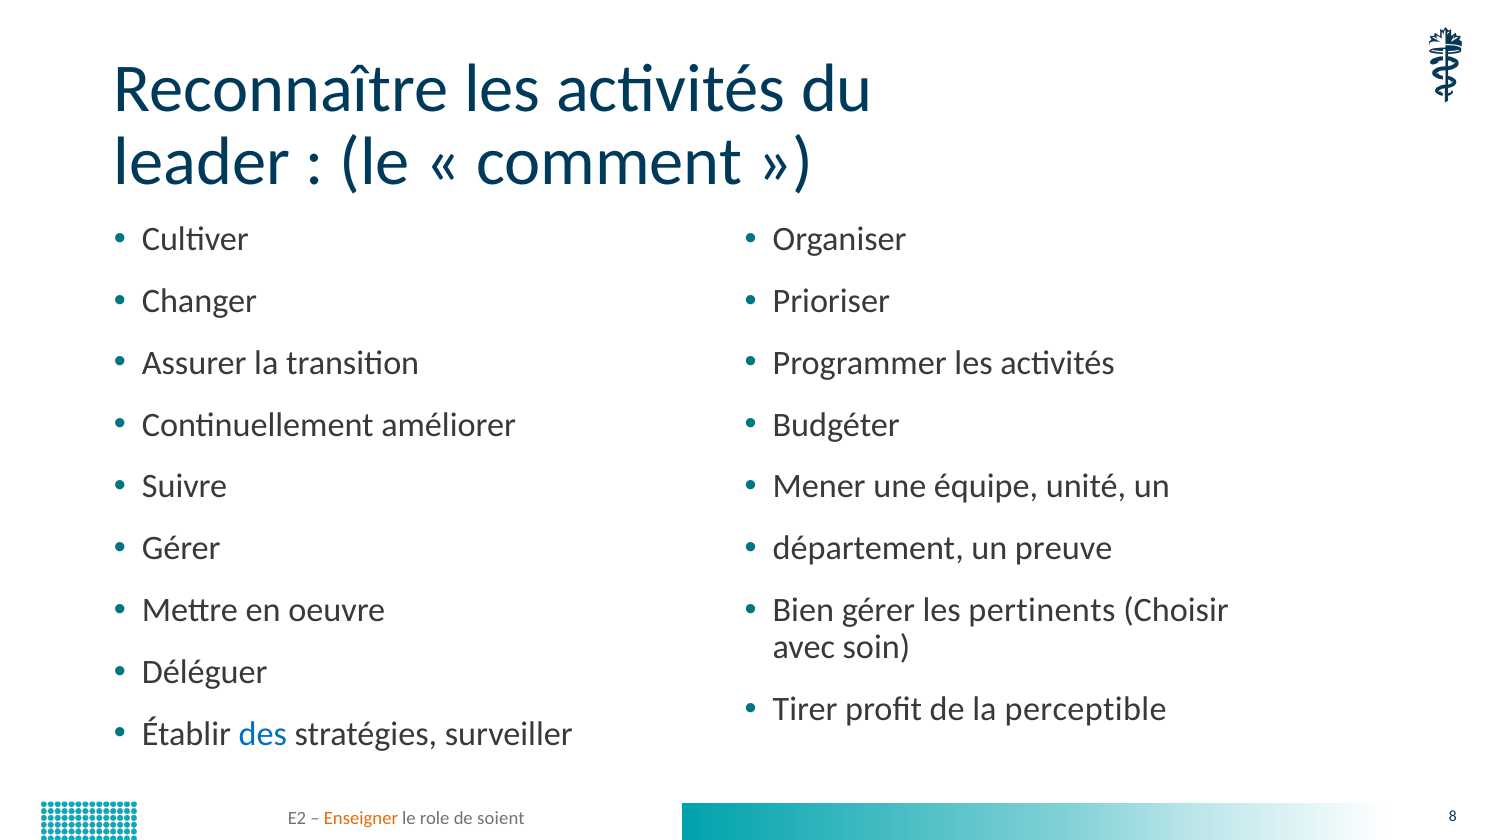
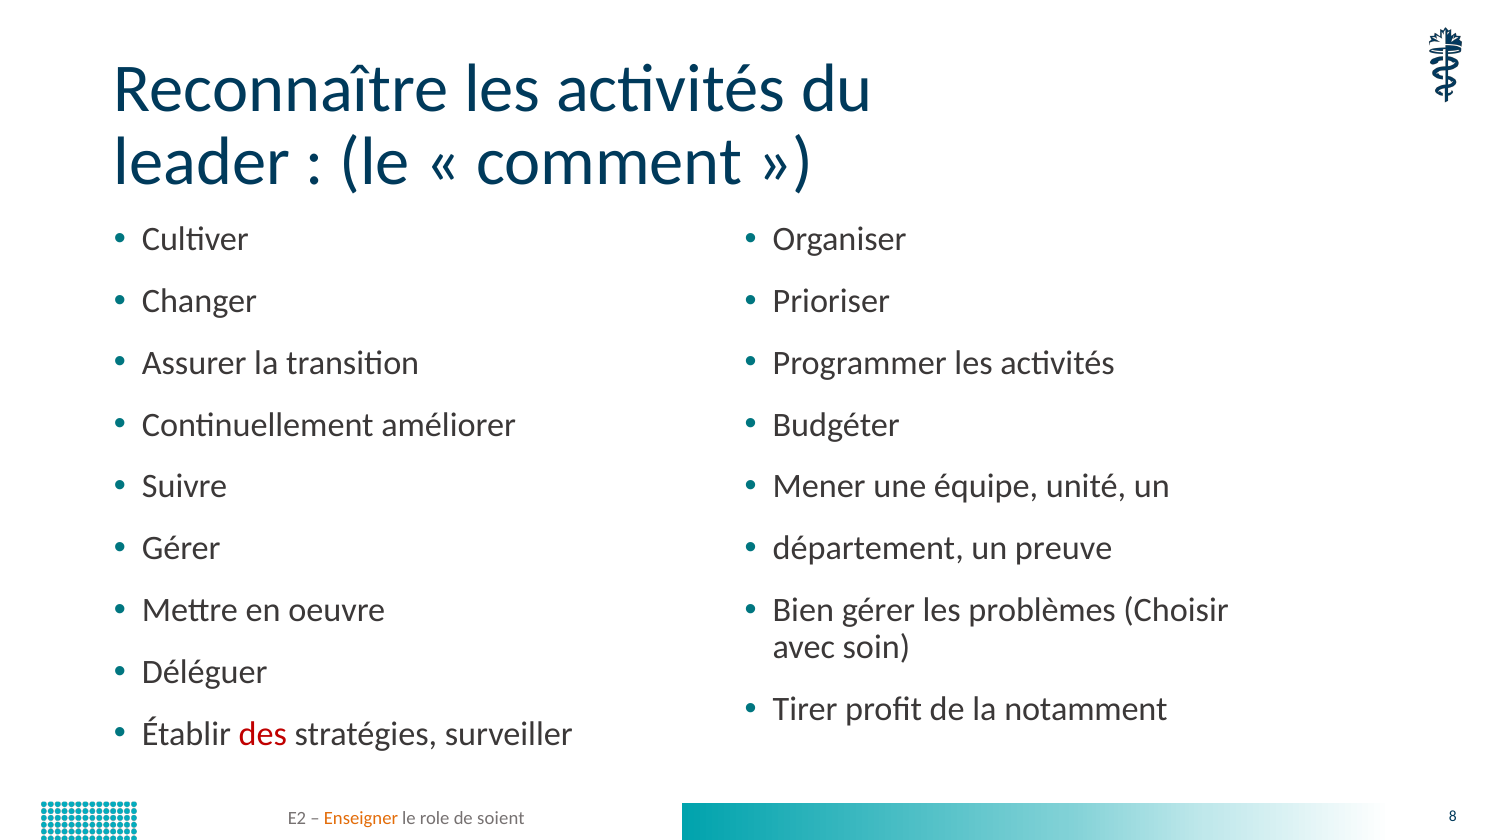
pertinents: pertinents -> problèmes
perceptible: perceptible -> notamment
des colour: blue -> red
